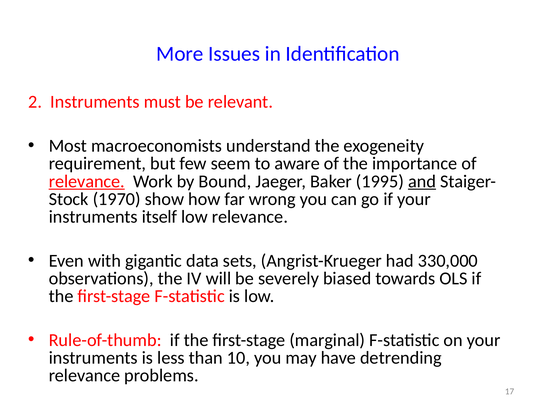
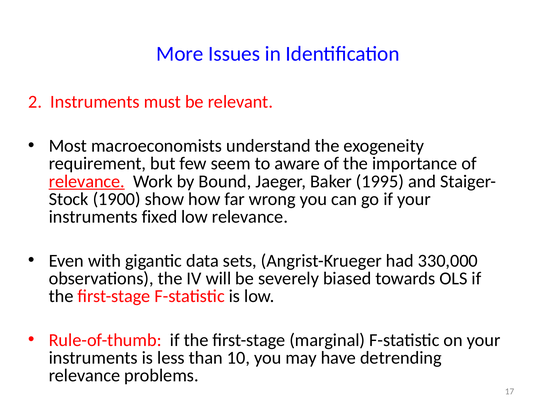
and underline: present -> none
1970: 1970 -> 1900
itself: itself -> fixed
